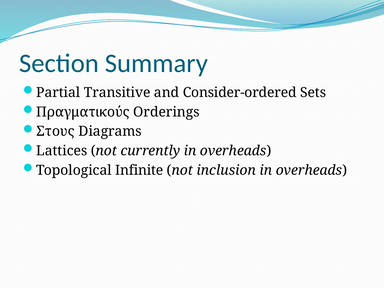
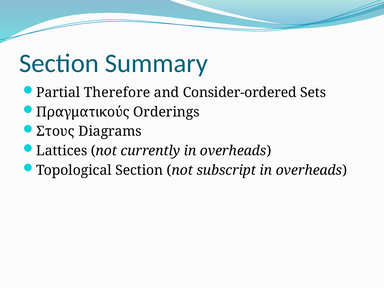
Transitive: Transitive -> Therefore
Topological Infinite: Infinite -> Section
inclusion: inclusion -> subscript
